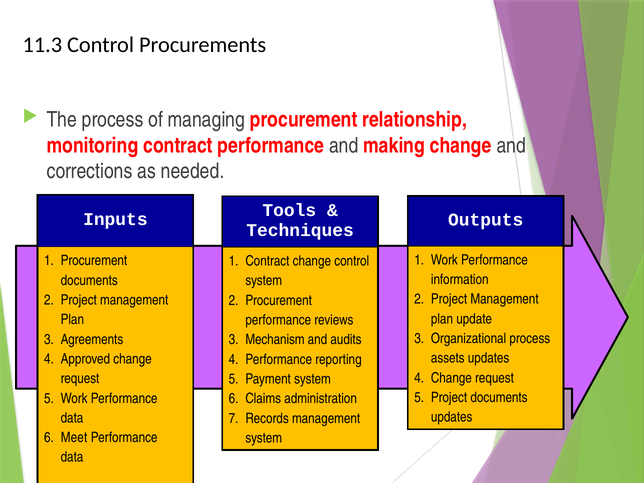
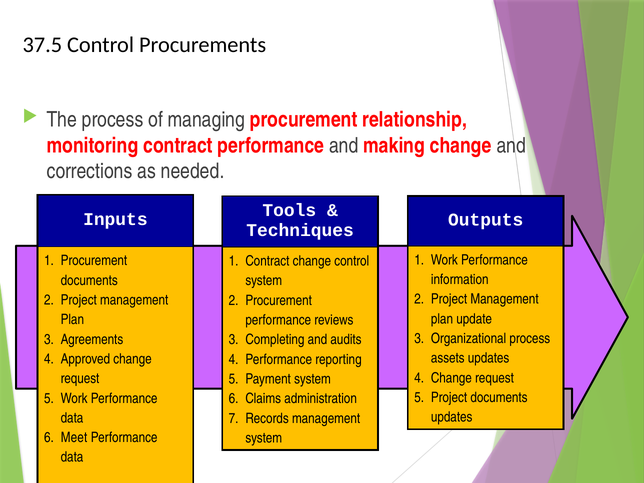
11.3: 11.3 -> 37.5
Mechanism: Mechanism -> Completing
